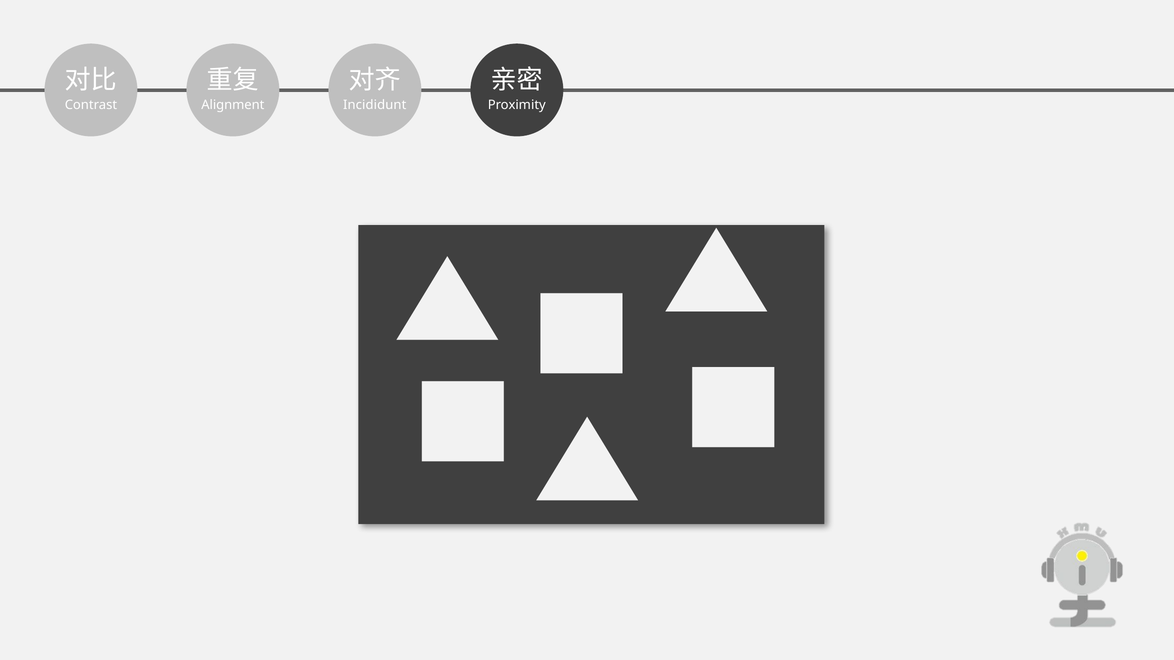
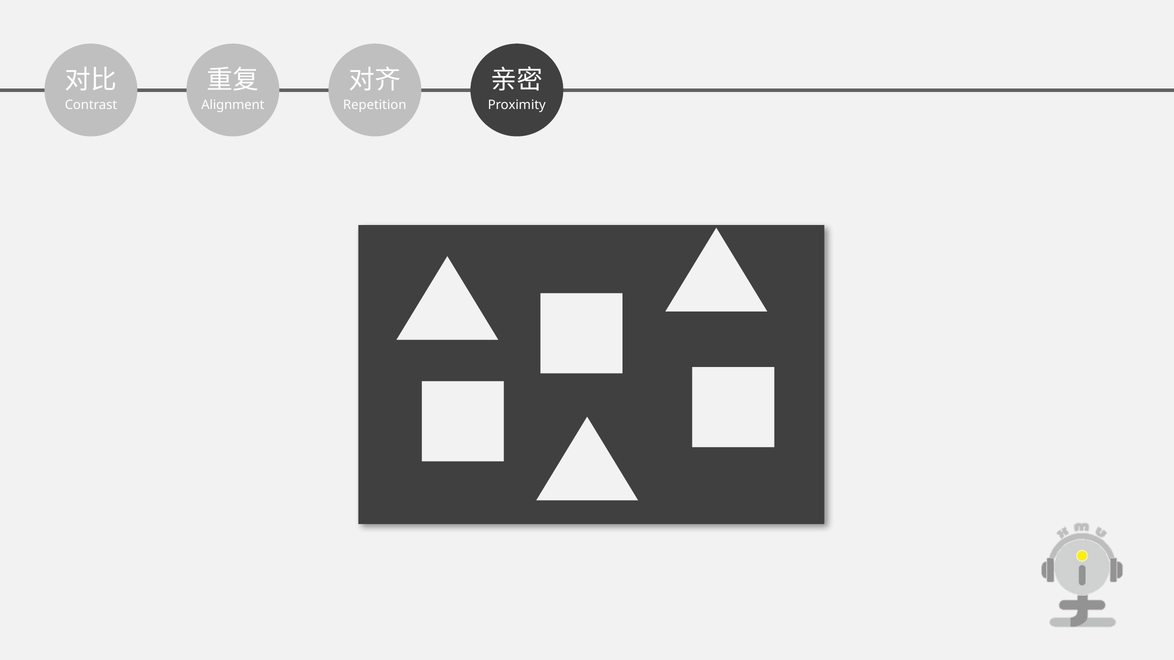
Incididunt: Incididunt -> Repetition
